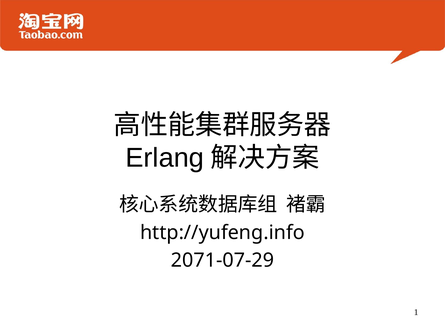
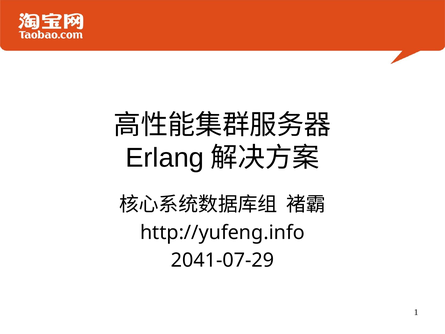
2071-07-29: 2071-07-29 -> 2041-07-29
